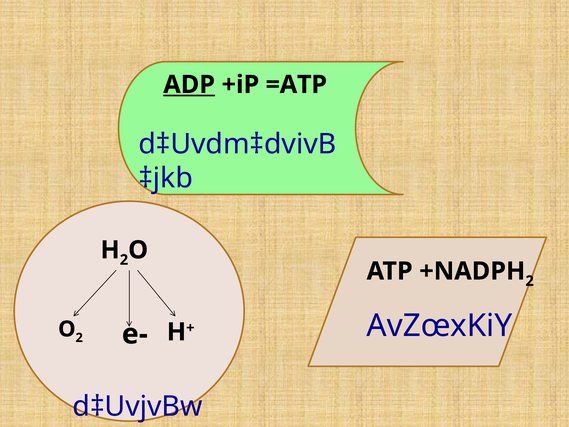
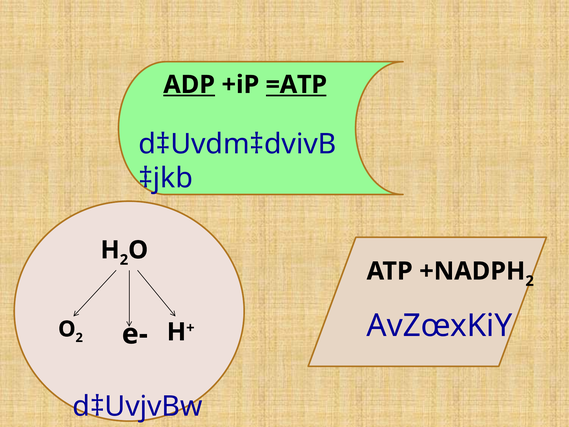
=ATP underline: none -> present
